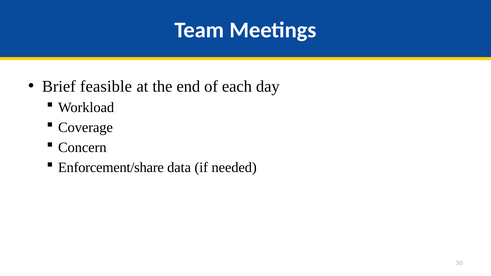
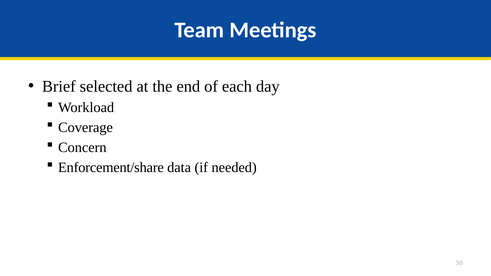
feasible: feasible -> selected
